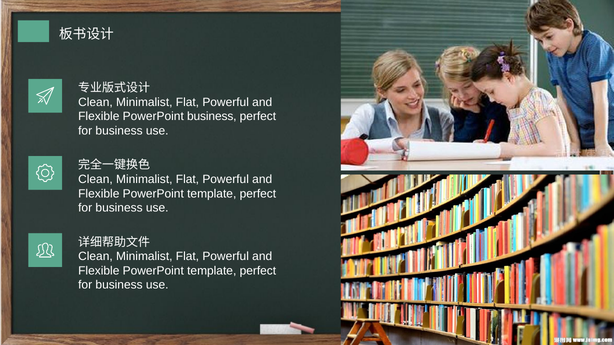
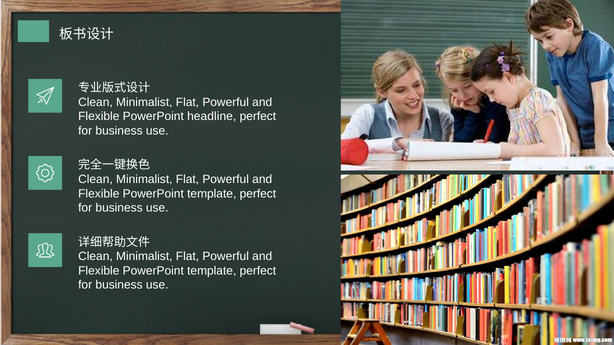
PowerPoint business: business -> headline
